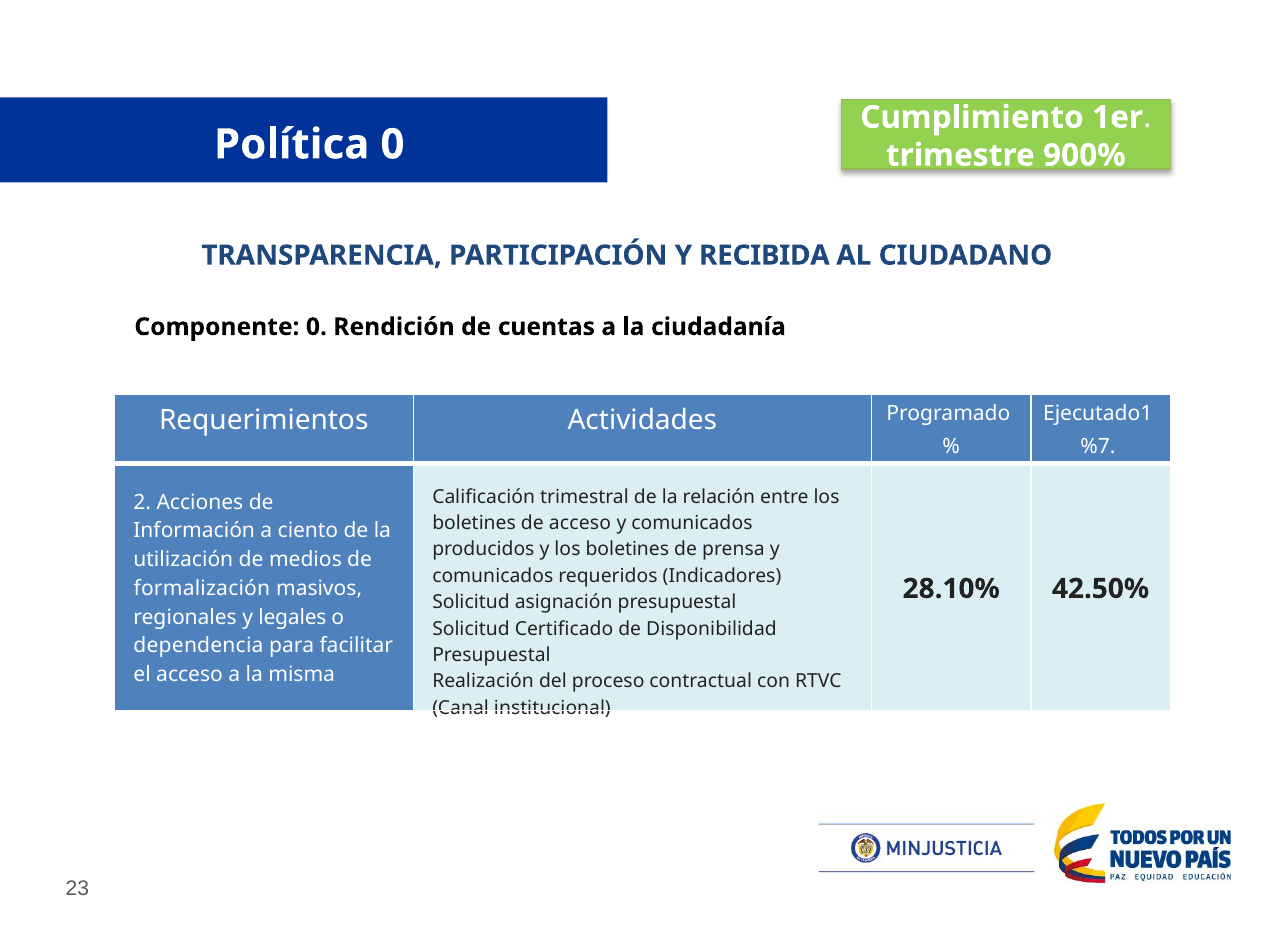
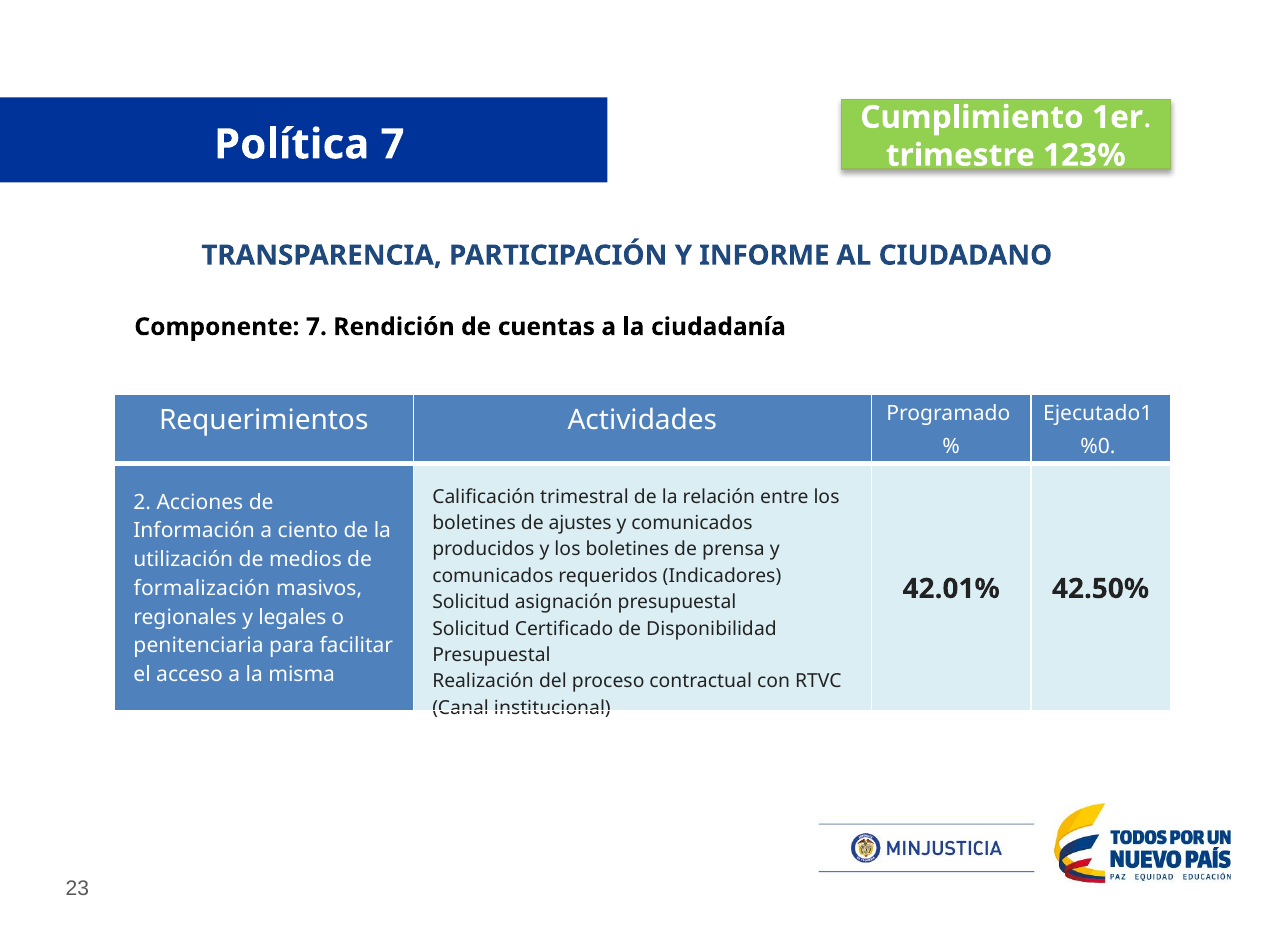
Política 0: 0 -> 7
900%: 900% -> 123%
RECIBIDA: RECIBIDA -> INFORME
Componente 0: 0 -> 7
%7: %7 -> %0
de acceso: acceso -> ajustes
28.10%: 28.10% -> 42.01%
dependencia: dependencia -> penitenciaria
